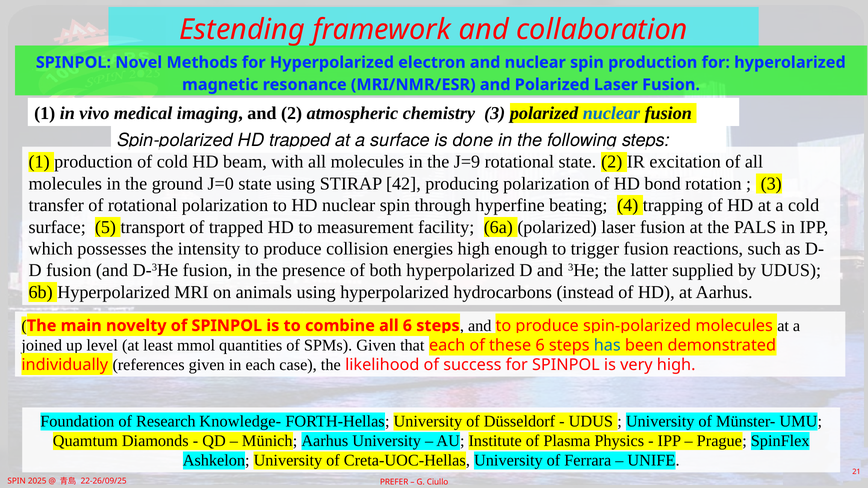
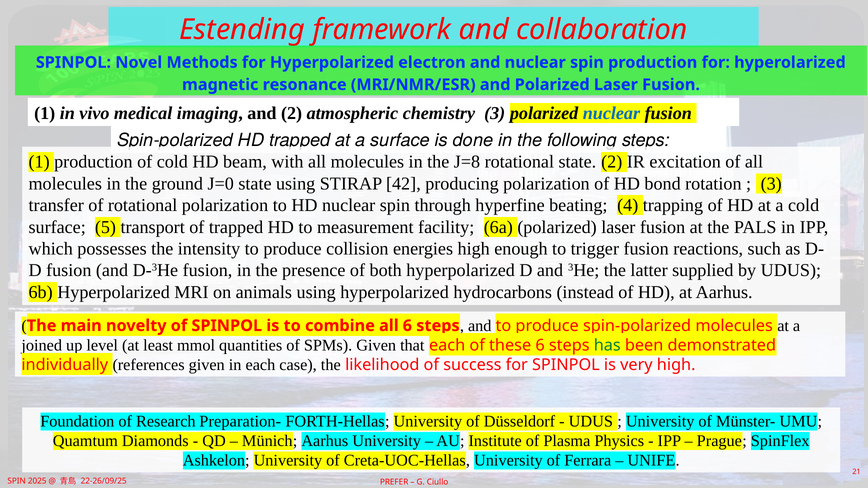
J=9: J=9 -> J=8
has colour: blue -> green
Knowledge-: Knowledge- -> Preparation-
